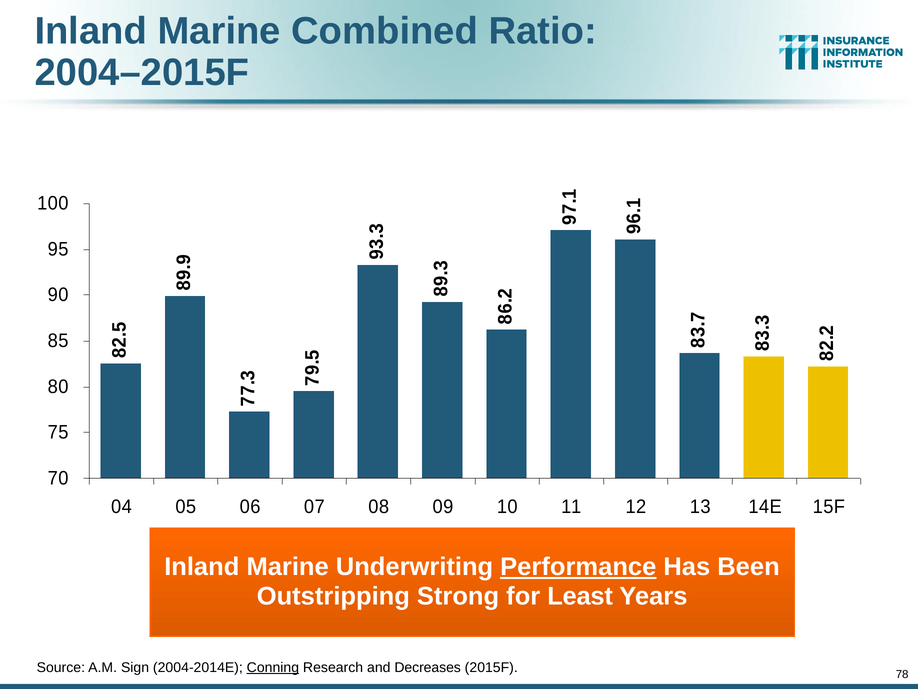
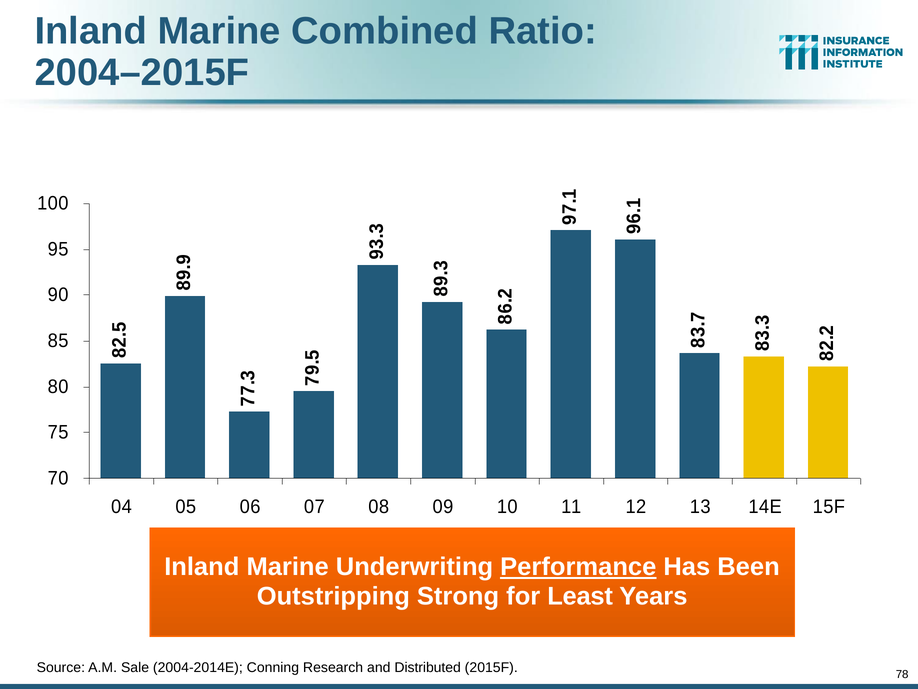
Sign: Sign -> Sale
Conning underline: present -> none
Decreases: Decreases -> Distributed
